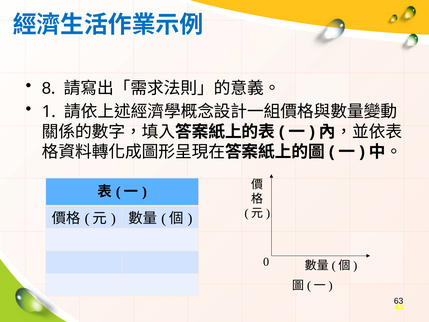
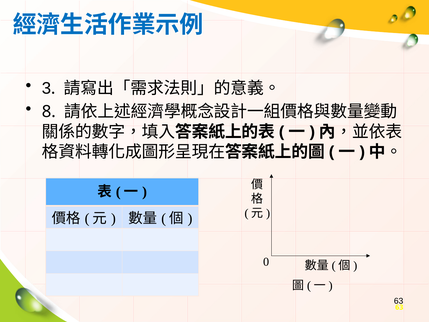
8: 8 -> 3
1: 1 -> 8
